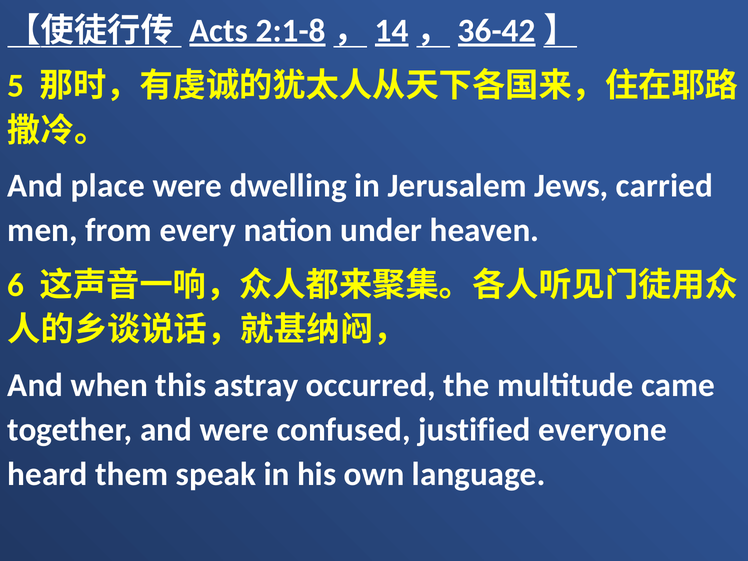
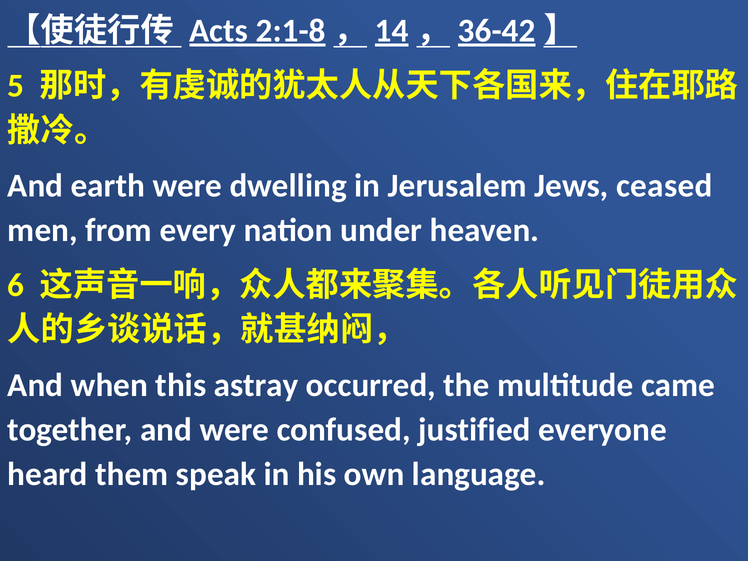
place: place -> earth
carried: carried -> ceased
